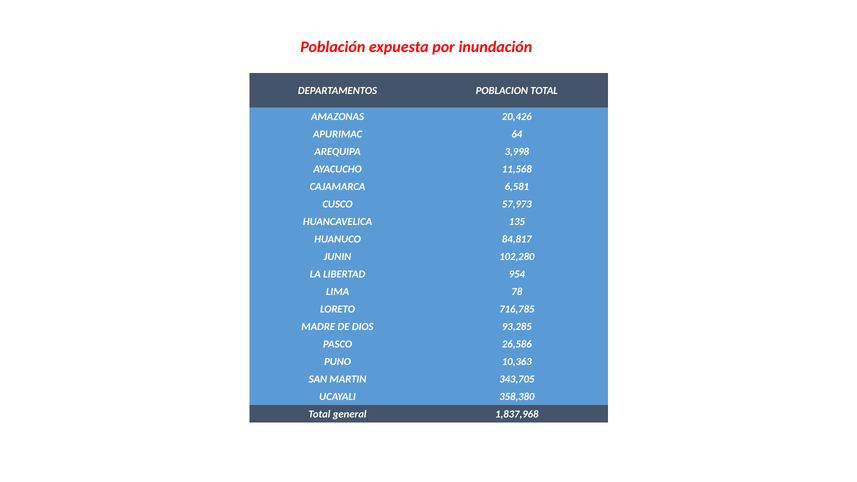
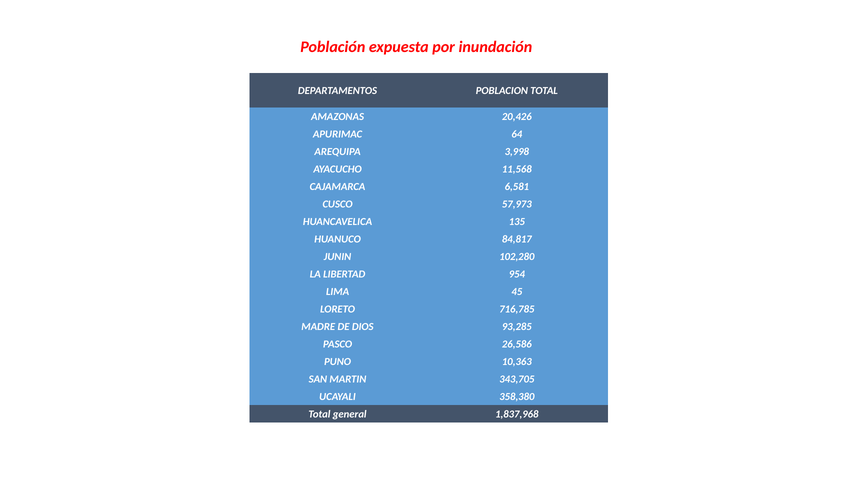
78: 78 -> 45
